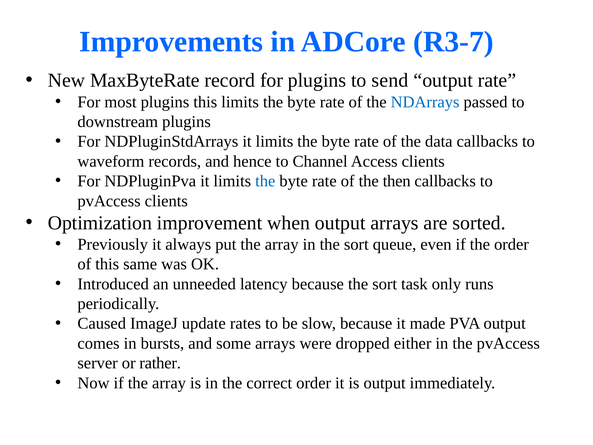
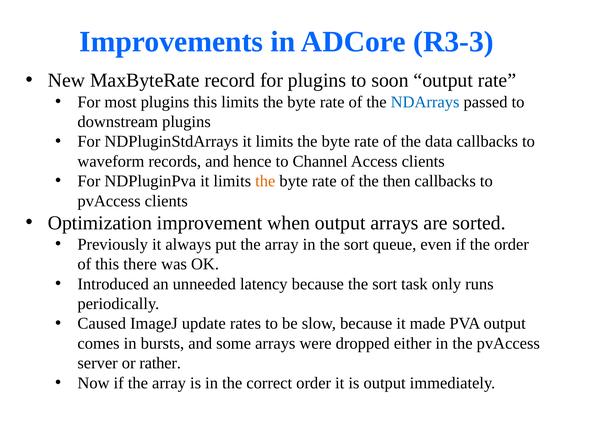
R3-7: R3-7 -> R3-3
send: send -> soon
the at (265, 181) colour: blue -> orange
same: same -> there
